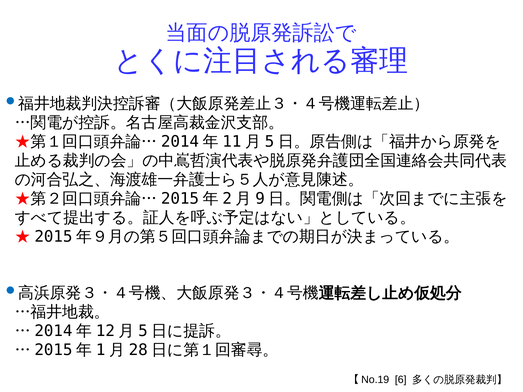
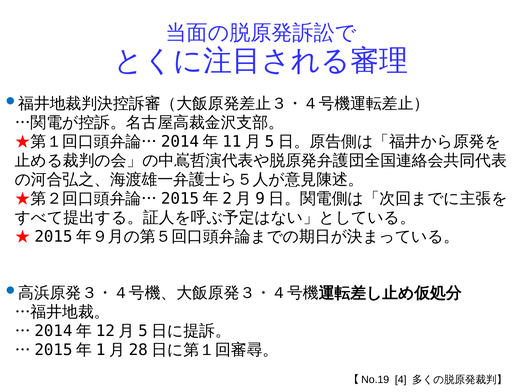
6: 6 -> 4
